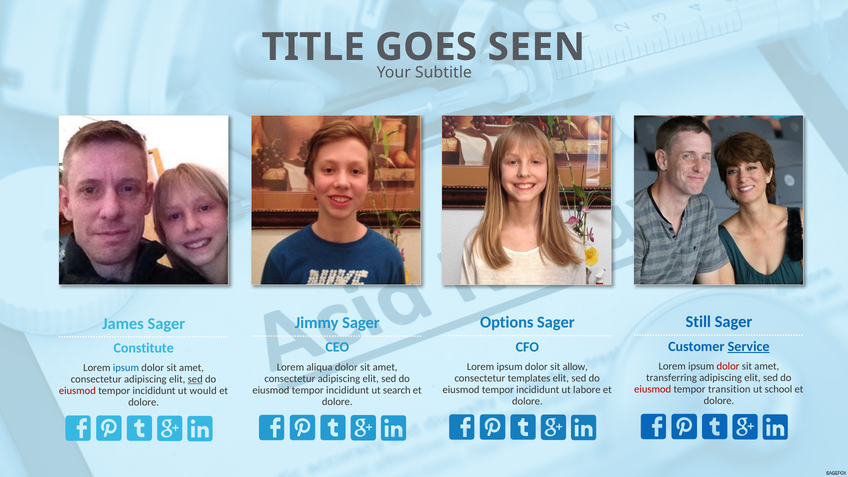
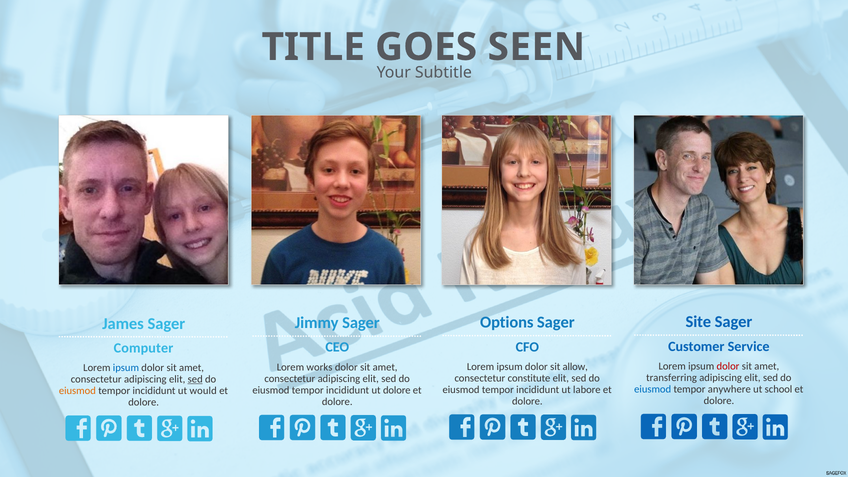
Still: Still -> Site
Service underline: present -> none
Constitute: Constitute -> Computer
aliqua: aliqua -> works
templates: templates -> constitute
eiusmod at (653, 389) colour: red -> blue
transition: transition -> anywhere
ut search: search -> dolore
eiusmod at (77, 391) colour: red -> orange
